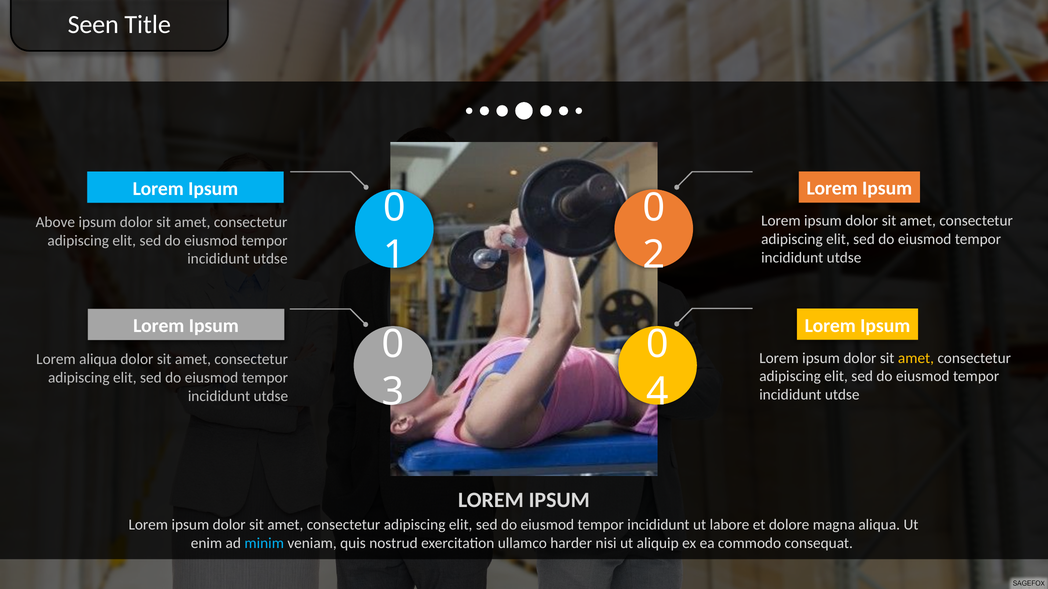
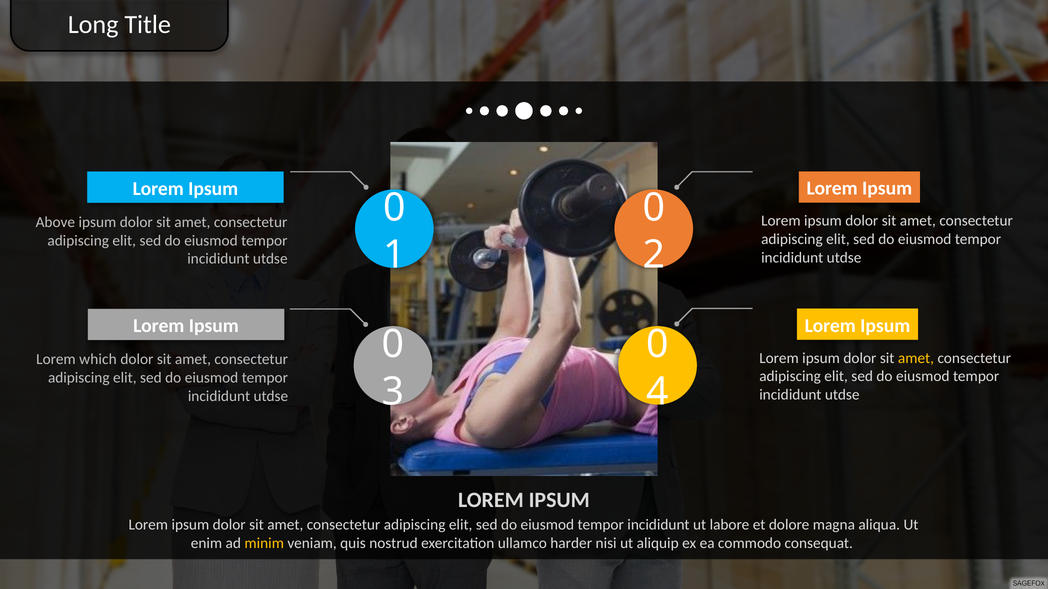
Seen: Seen -> Long
Lorem aliqua: aliqua -> which
minim colour: light blue -> yellow
